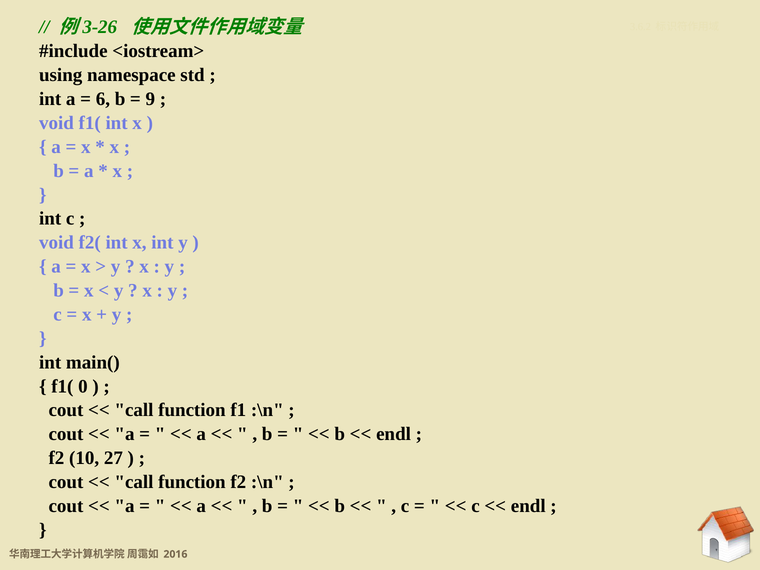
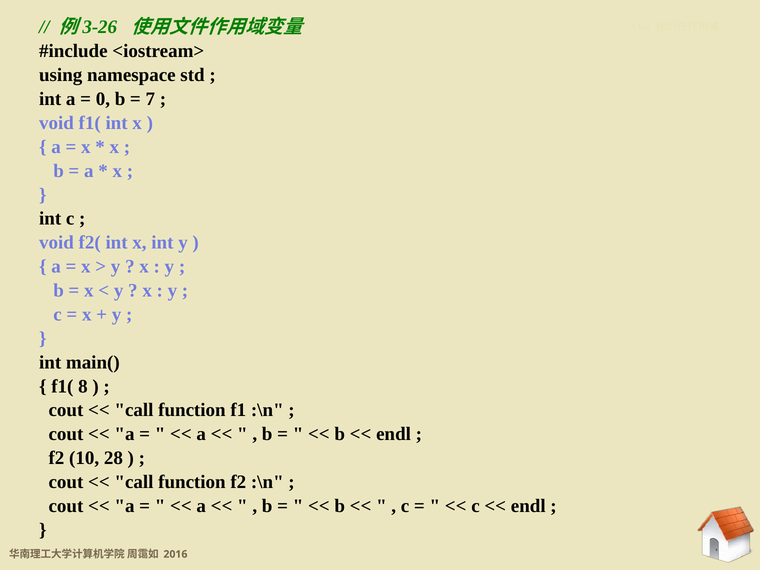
6: 6 -> 0
9: 9 -> 7
0: 0 -> 8
27: 27 -> 28
